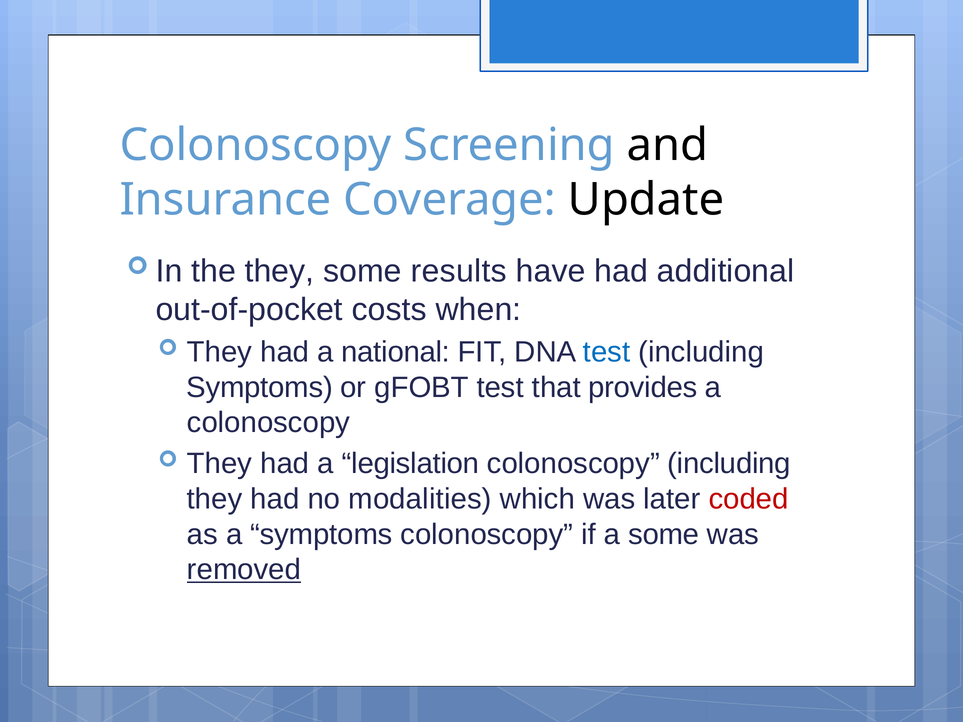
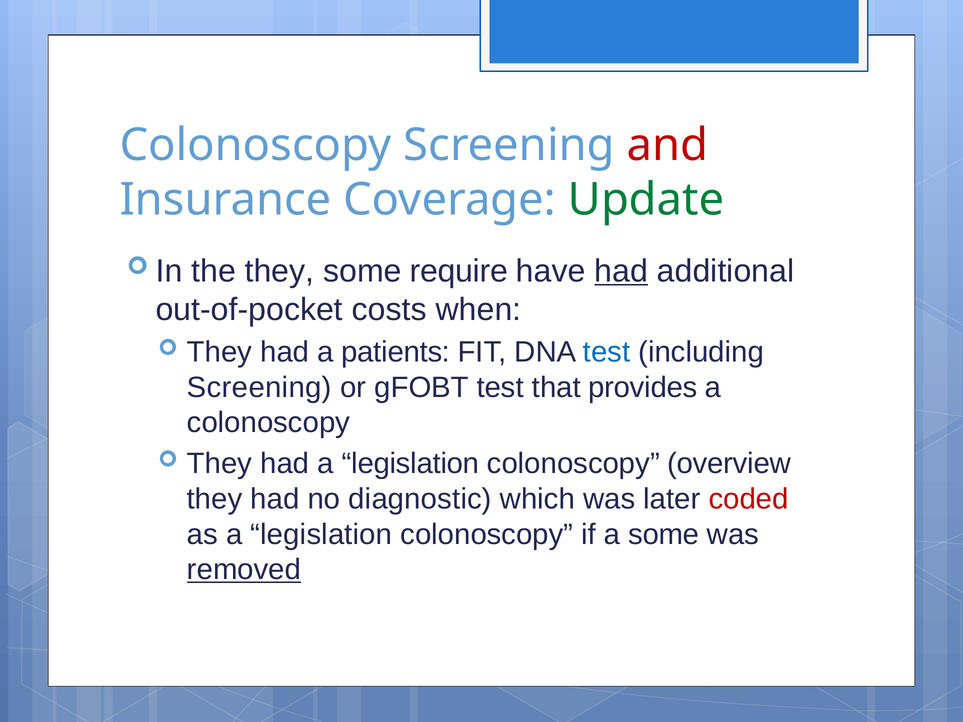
and colour: black -> red
Update colour: black -> green
results: results -> require
had at (621, 271) underline: none -> present
national: national -> patients
Symptoms at (260, 387): Symptoms -> Screening
colonoscopy including: including -> overview
modalities: modalities -> diagnostic
as a symptoms: symptoms -> legislation
